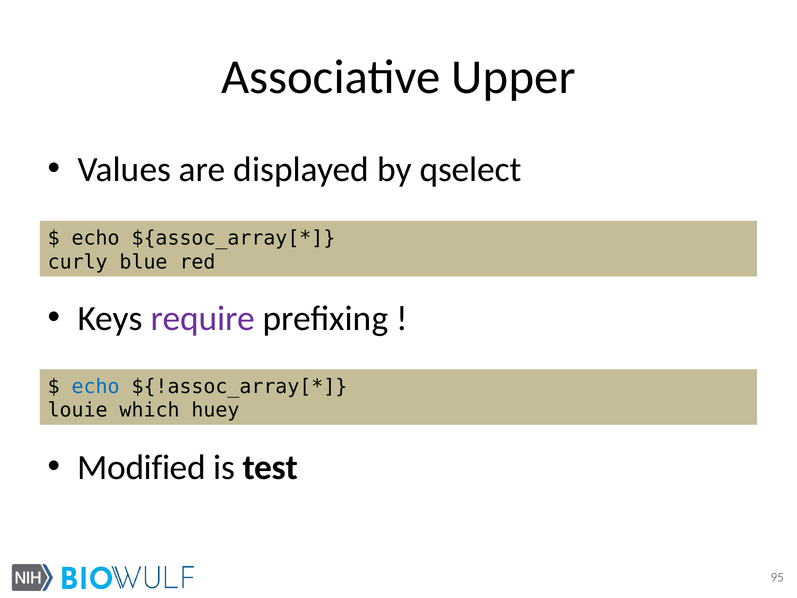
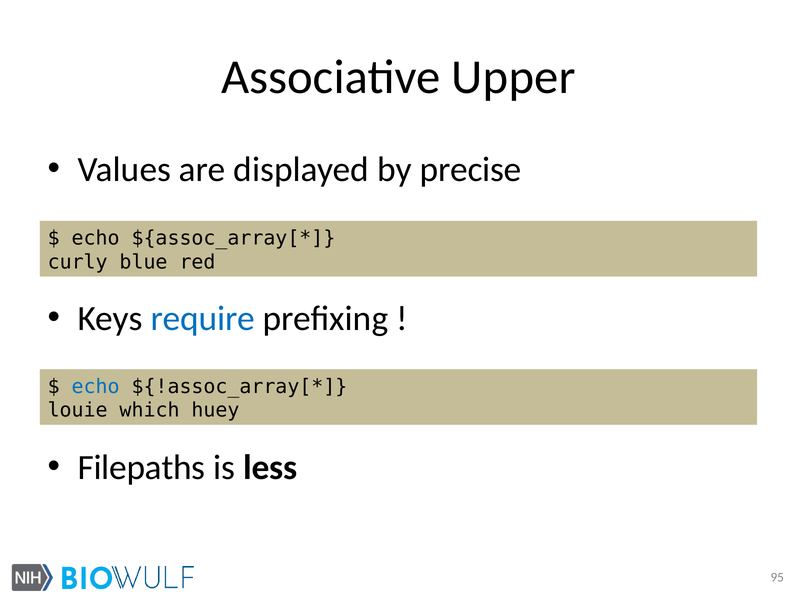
qselect: qselect -> precise
require colour: purple -> blue
Modified: Modified -> Filepaths
test: test -> less
